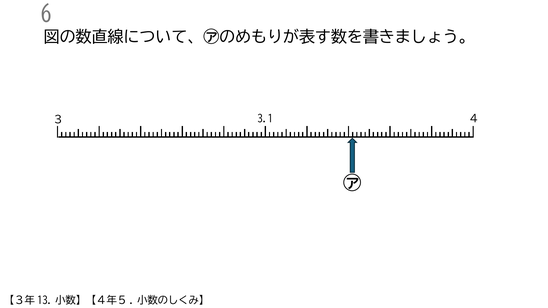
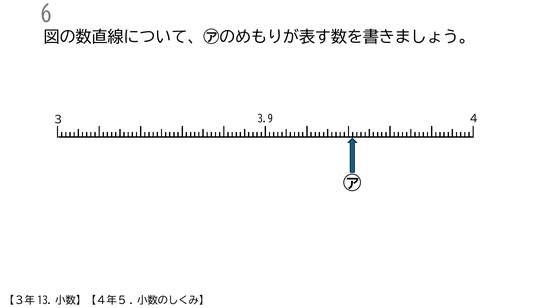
3.1: 3.1 -> 3.9
